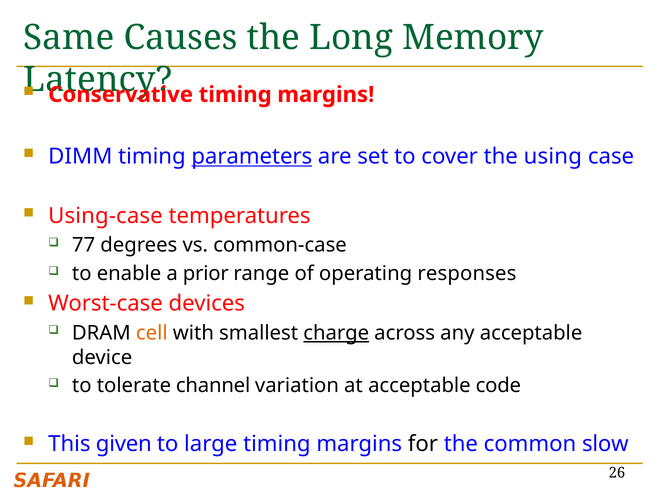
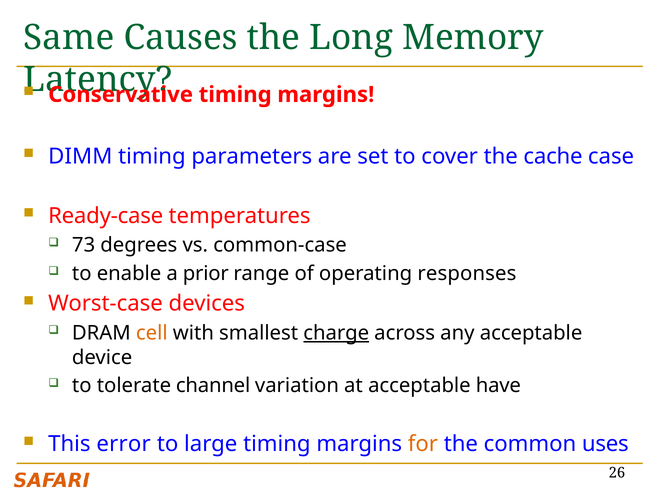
parameters underline: present -> none
using: using -> cache
Using-case: Using-case -> Ready-case
77: 77 -> 73
code: code -> have
given: given -> error
for colour: black -> orange
slow: slow -> uses
